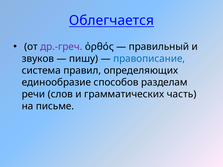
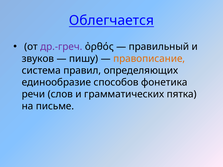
правописание colour: blue -> orange
разделам: разделам -> фонетика
часть: часть -> пятка
